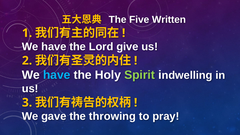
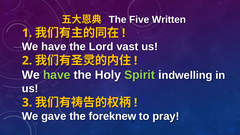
give: give -> vast
have at (57, 75) colour: light blue -> light green
throwing: throwing -> foreknew
